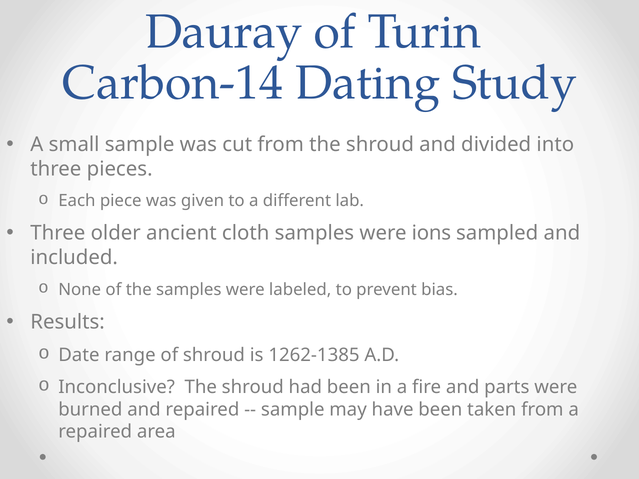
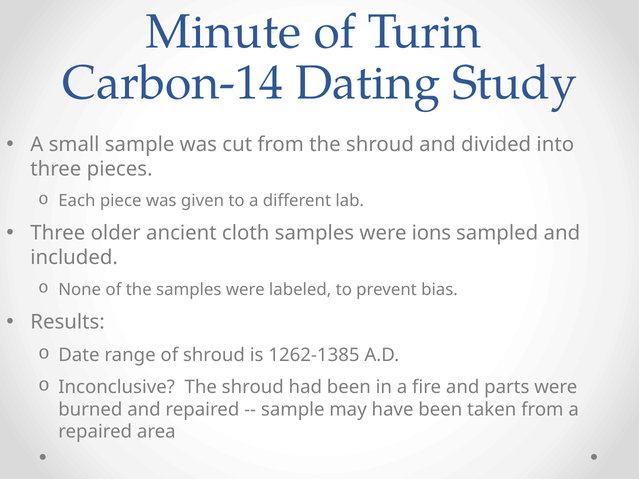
Dauray: Dauray -> Minute
